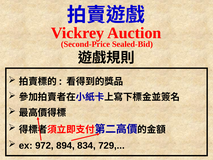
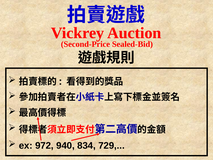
894: 894 -> 940
